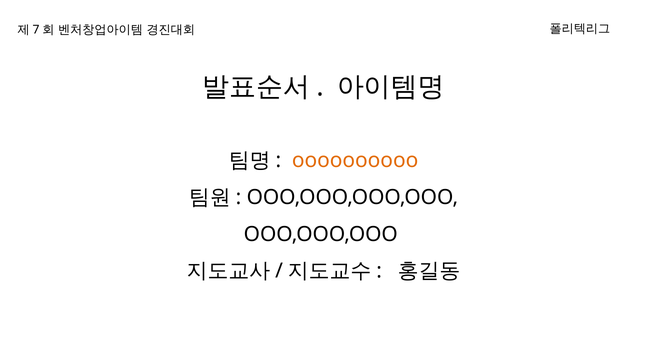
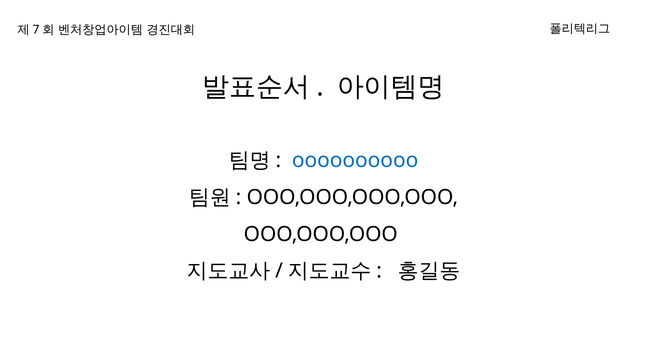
oooooooooo colour: orange -> blue
